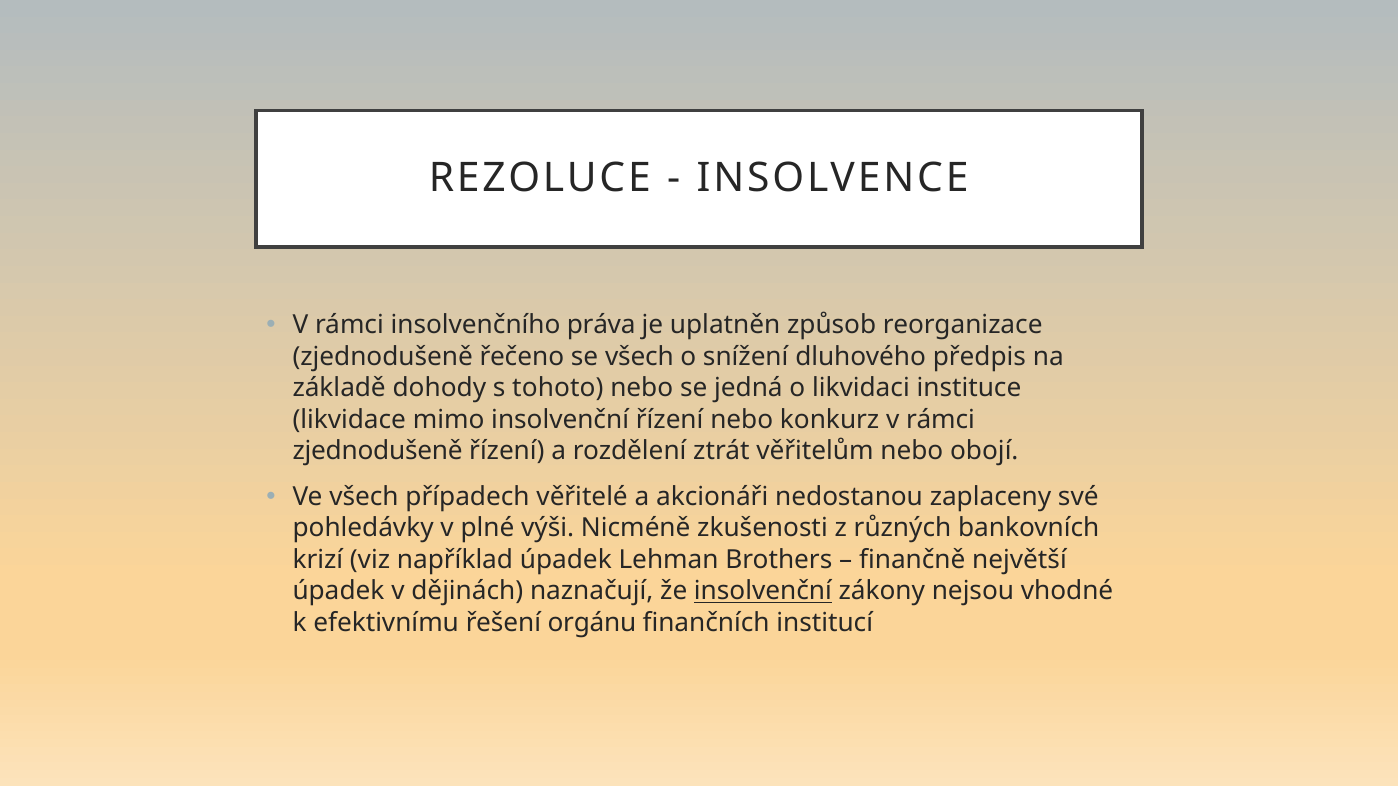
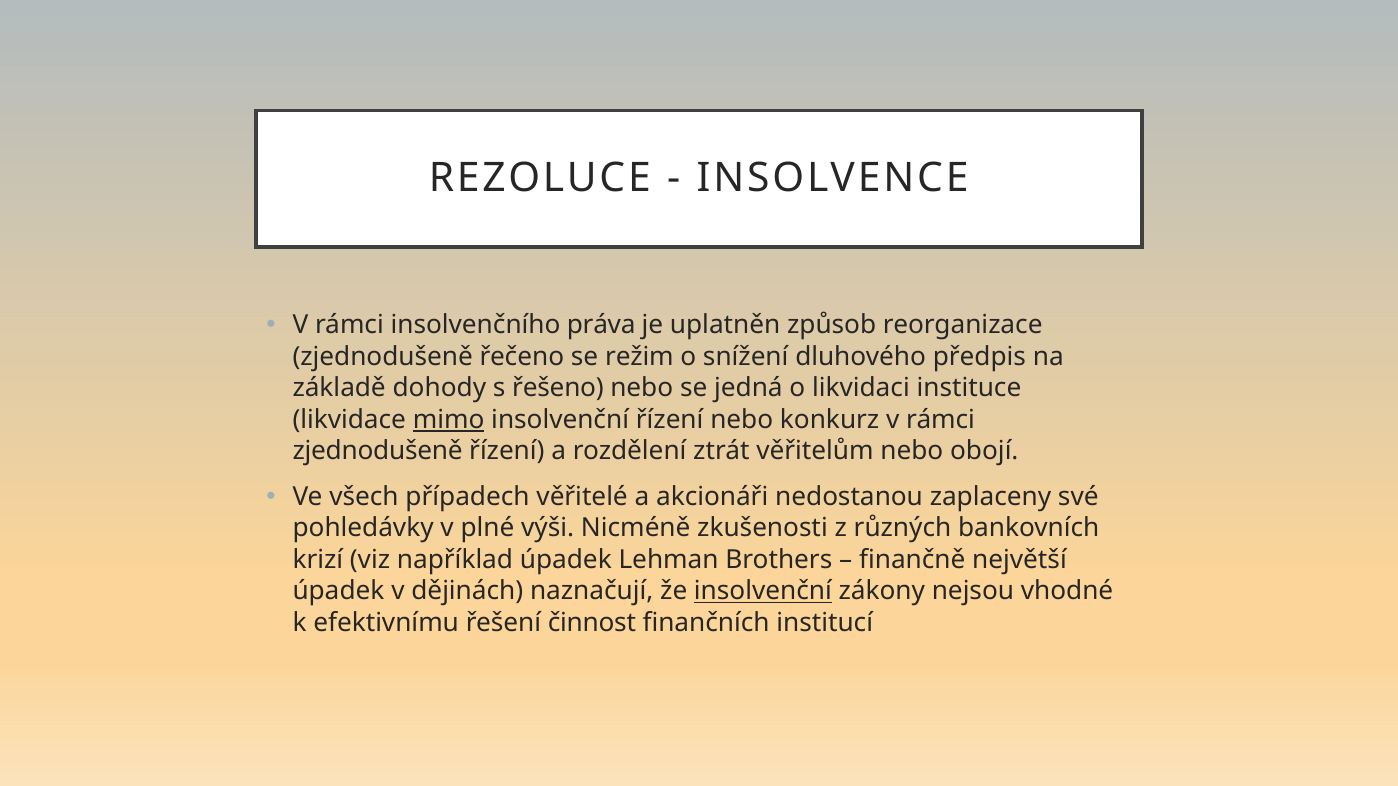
se všech: všech -> režim
tohoto: tohoto -> řešeno
mimo underline: none -> present
orgánu: orgánu -> činnost
